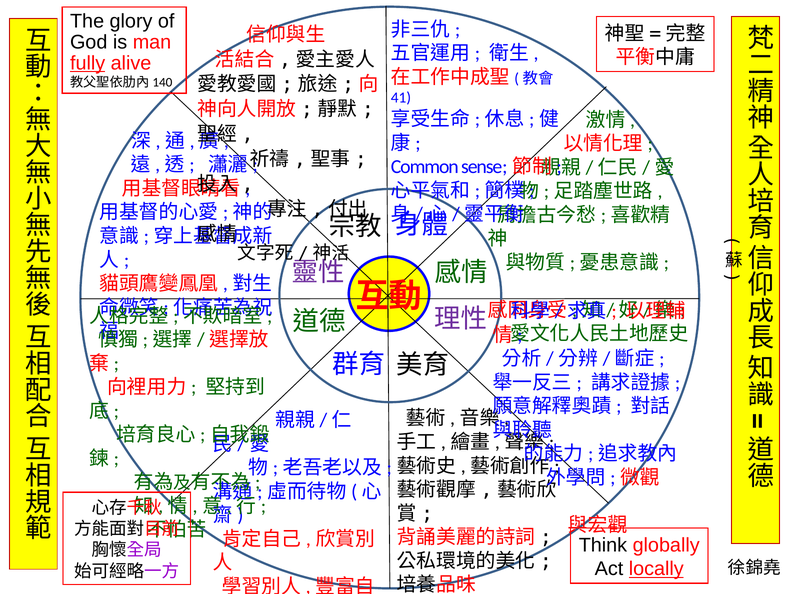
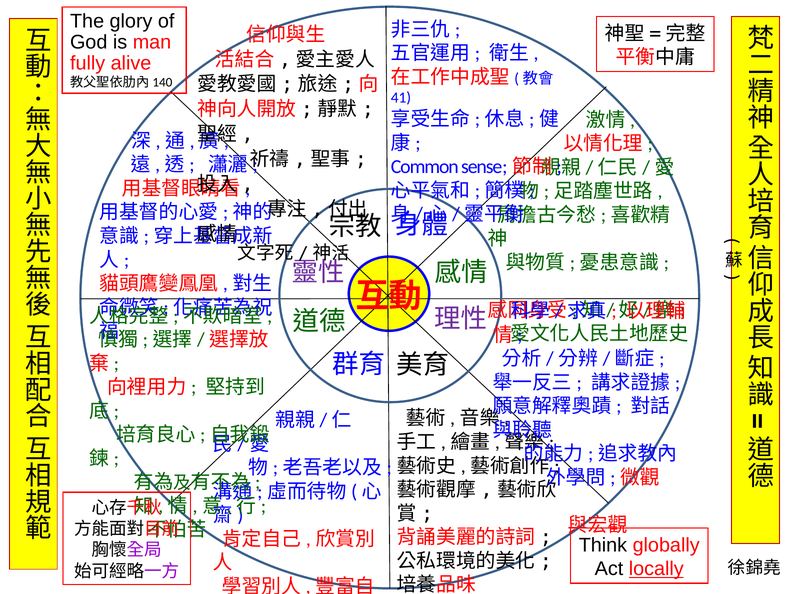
fully underline: present -> none
